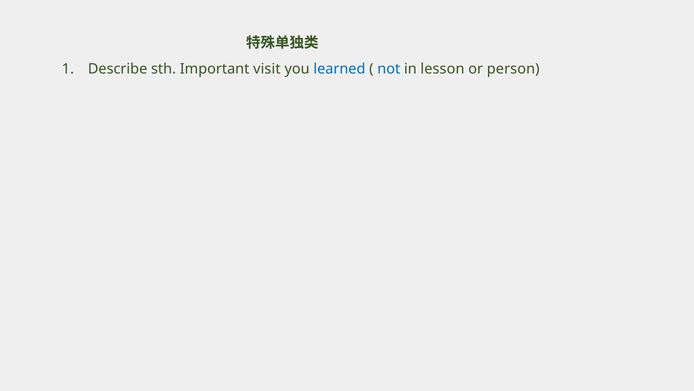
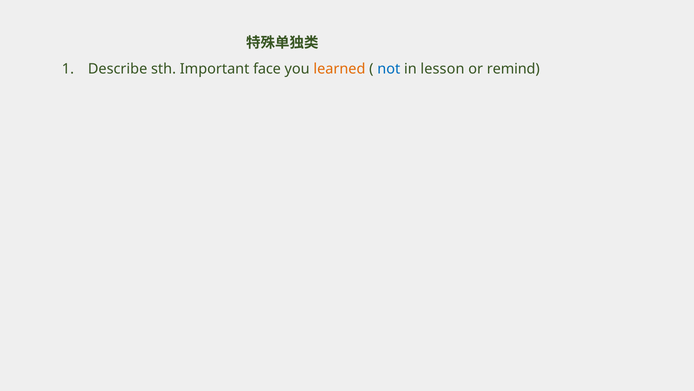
visit: visit -> face
learned colour: blue -> orange
person: person -> remind
